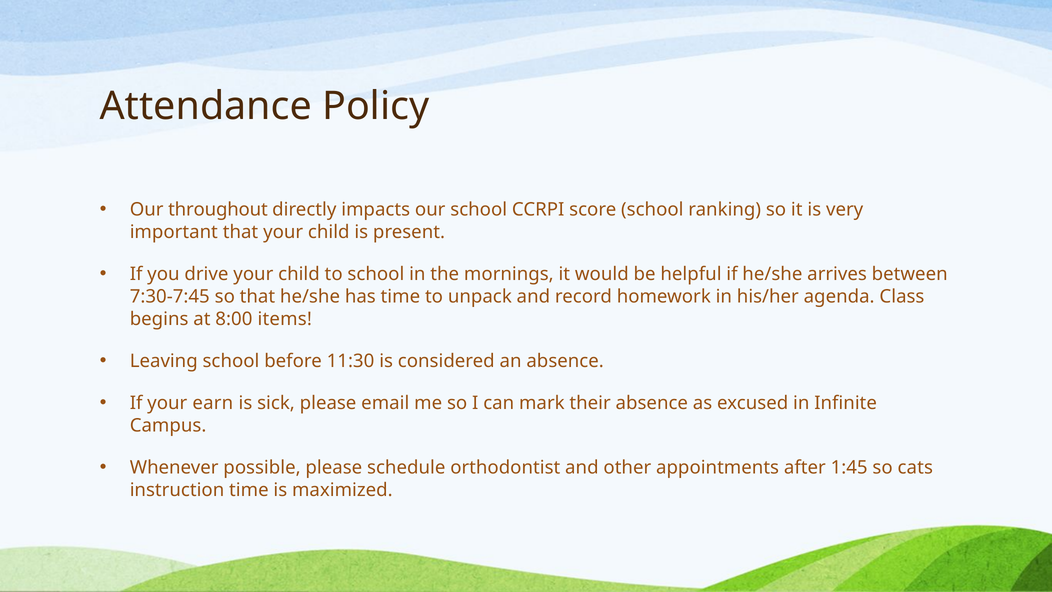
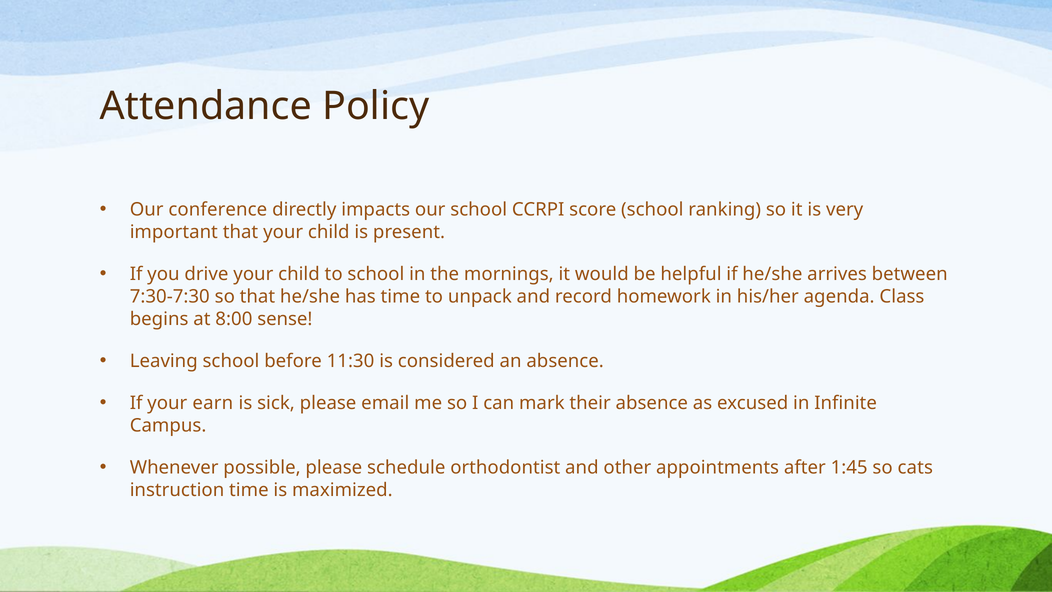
throughout: throughout -> conference
7:30-7:45: 7:30-7:45 -> 7:30-7:30
items: items -> sense
